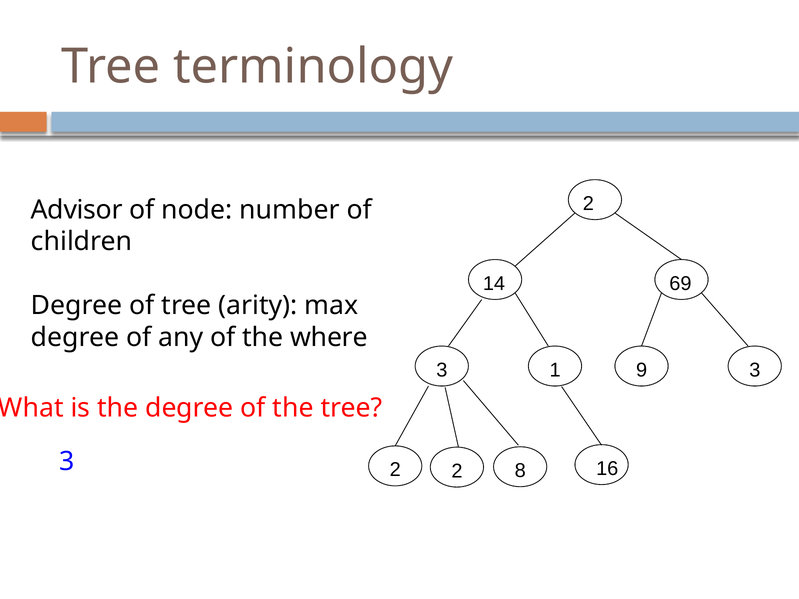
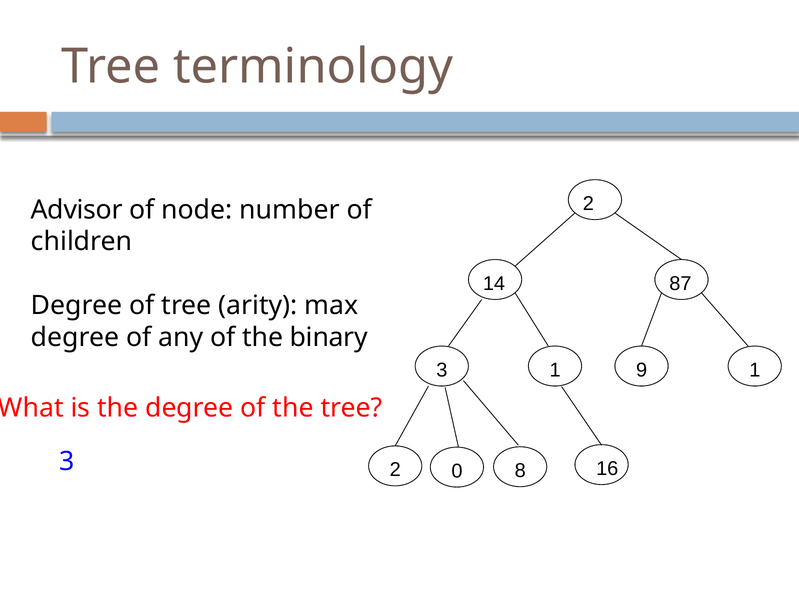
69: 69 -> 87
where: where -> binary
9 3: 3 -> 1
2 2: 2 -> 0
